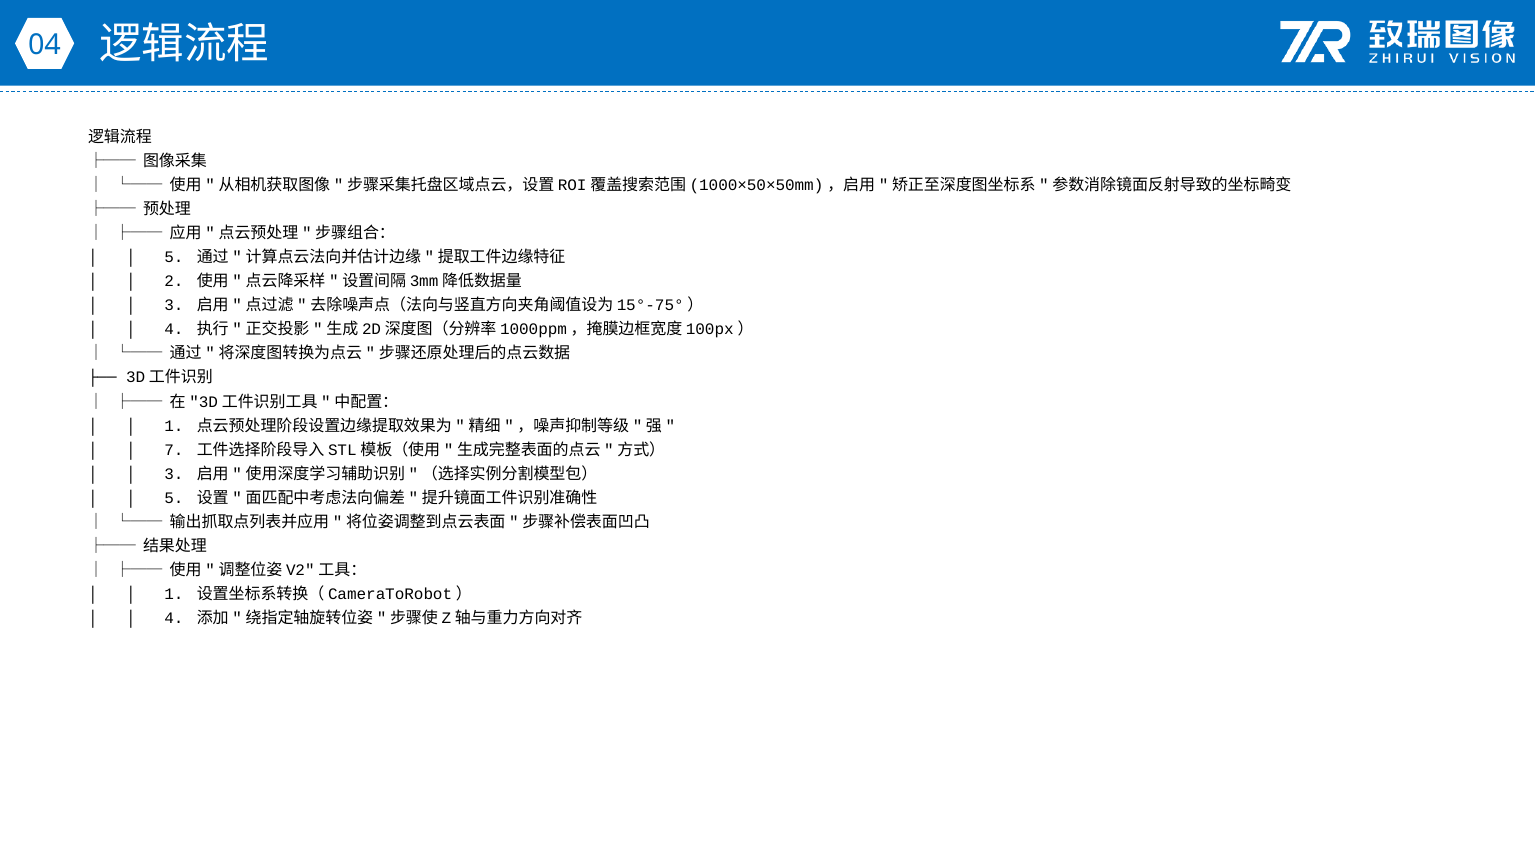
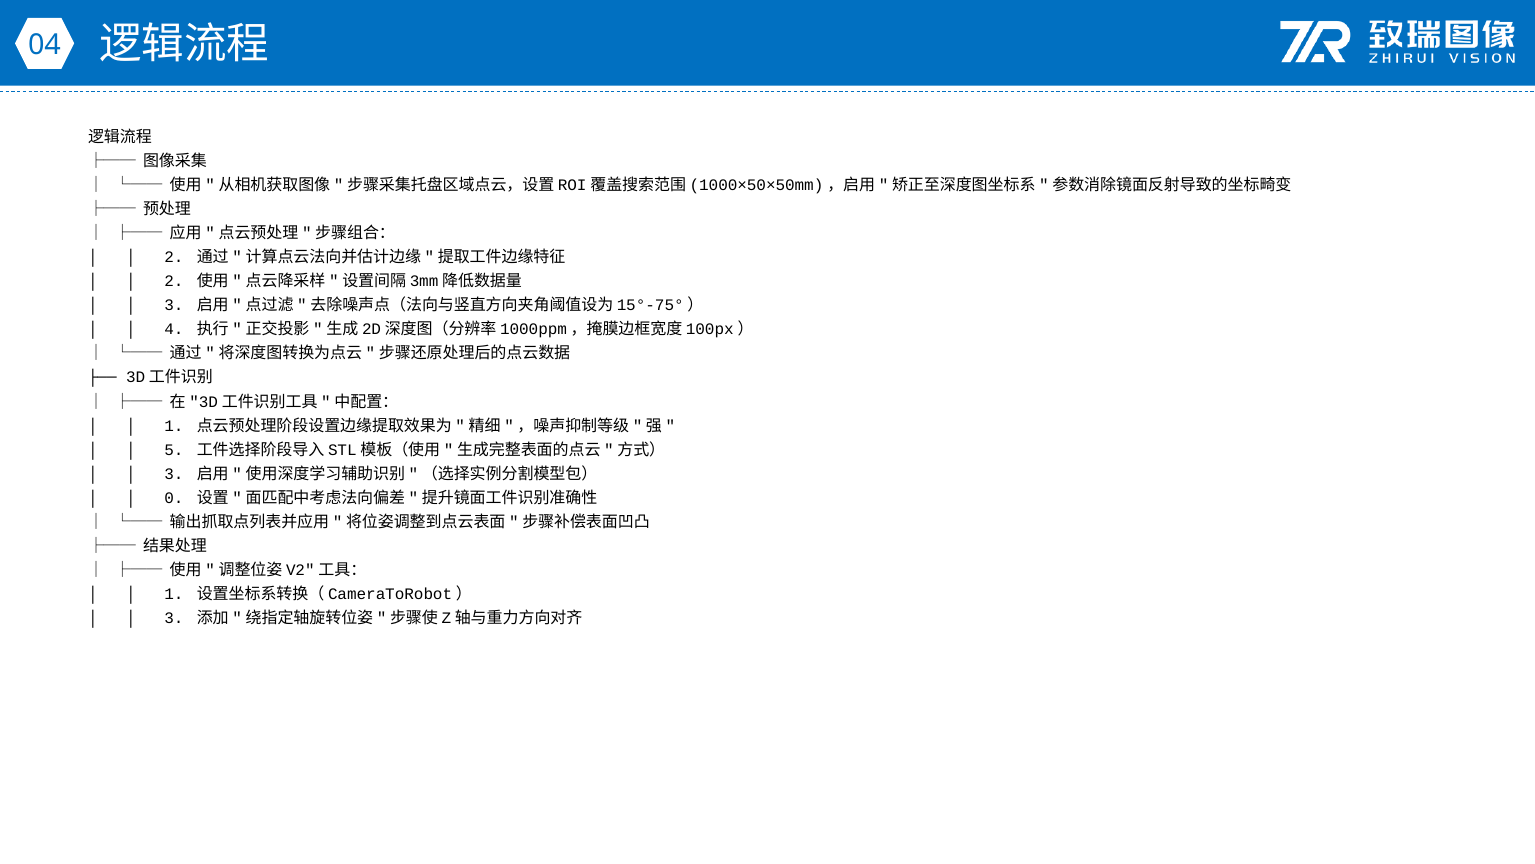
5 at (174, 257): 5 -> 2
7: 7 -> 5
5 at (174, 498): 5 -> 0
4 at (174, 618): 4 -> 3
